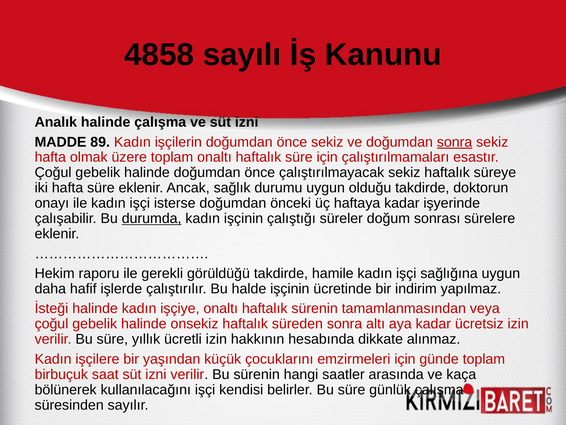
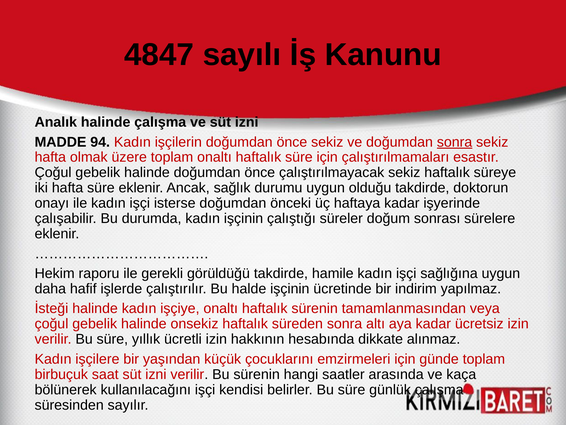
4858: 4858 -> 4847
89: 89 -> 94
durumda underline: present -> none
